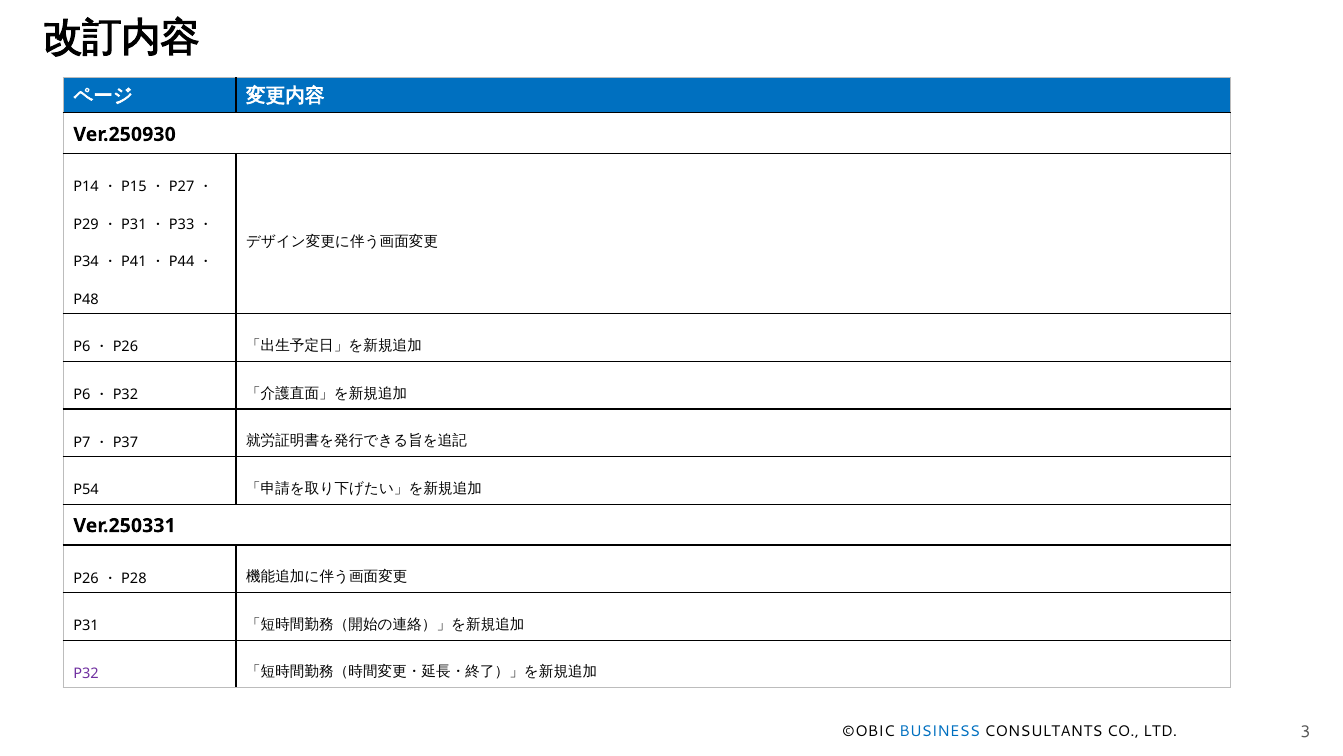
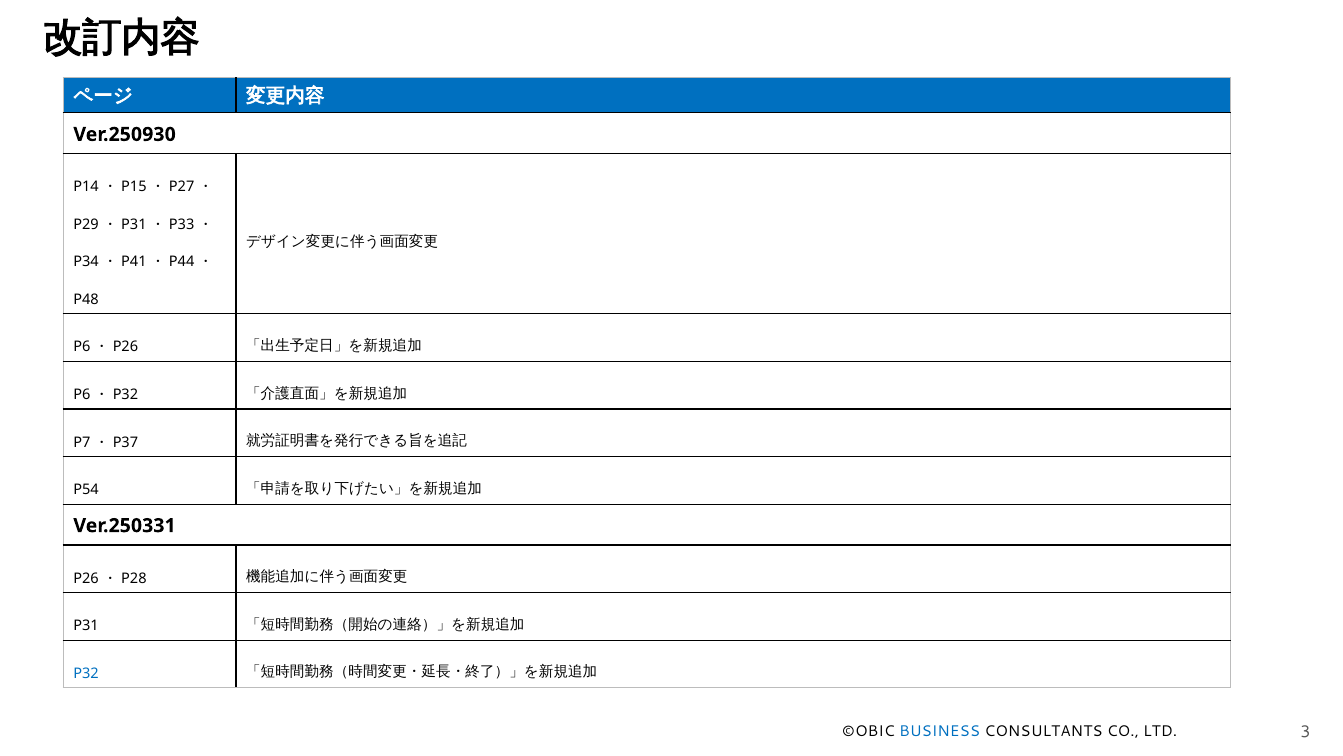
P32 at (86, 673) colour: purple -> blue
